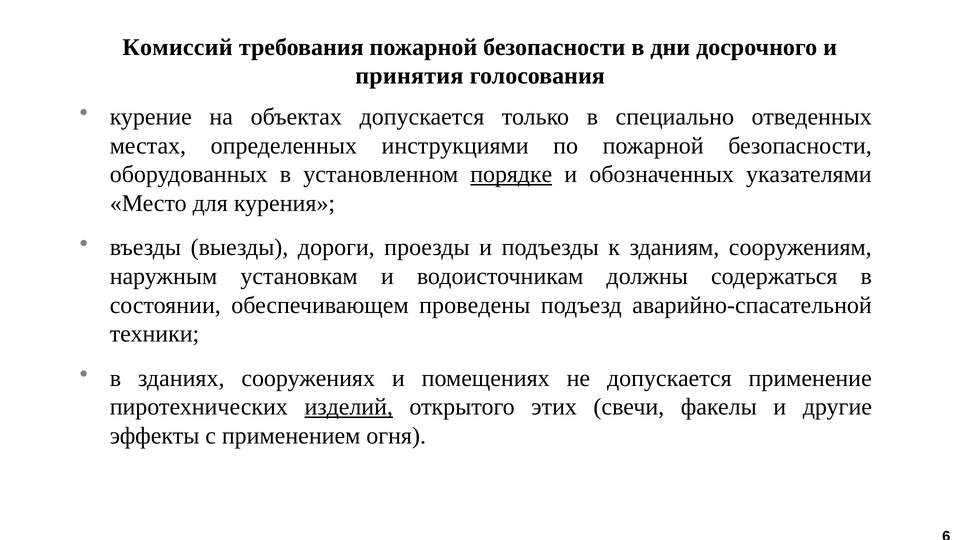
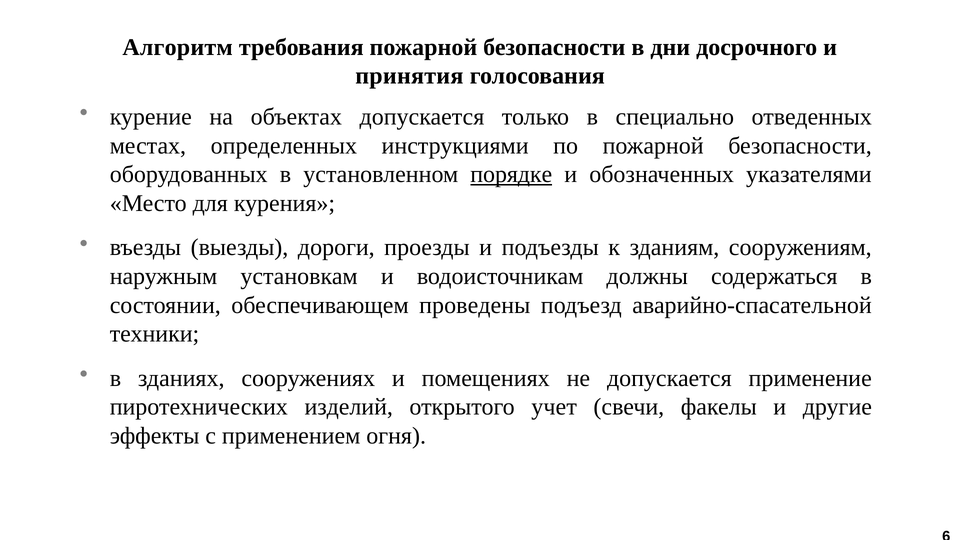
Комиссий: Комиссий -> Алгоритм
изделий underline: present -> none
этих: этих -> учет
